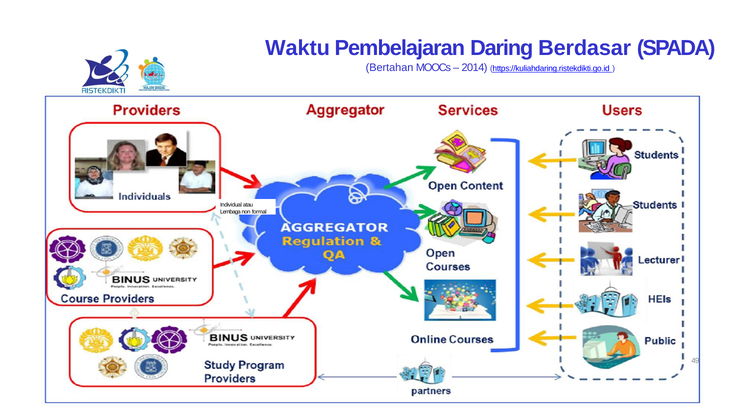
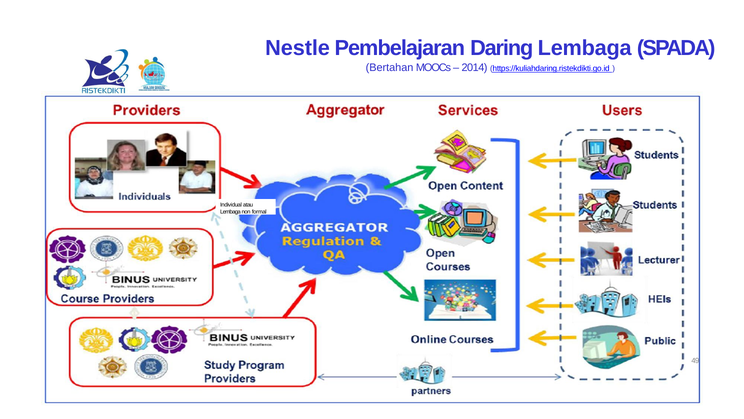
Waktu: Waktu -> Nestle
Daring Berdasar: Berdasar -> Lembaga
